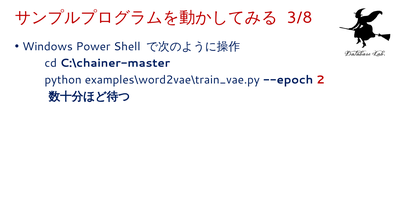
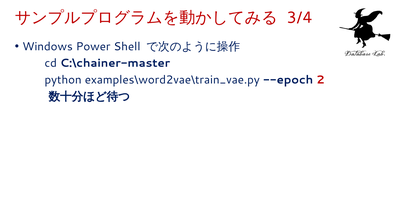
3/8: 3/8 -> 3/4
